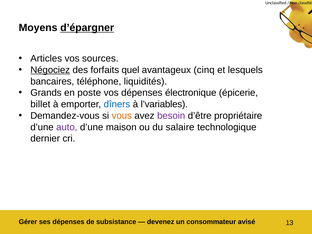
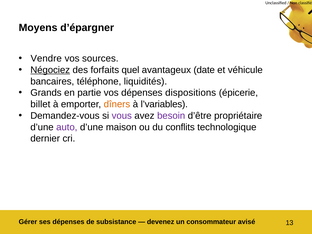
d’épargner underline: present -> none
Articles: Articles -> Vendre
cinq: cinq -> date
lesquels: lesquels -> véhicule
poste: poste -> partie
électronique: électronique -> dispositions
dîners colour: blue -> orange
vous colour: orange -> purple
salaire: salaire -> conflits
